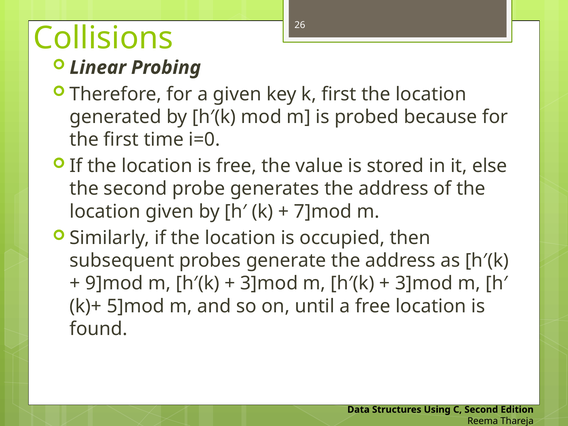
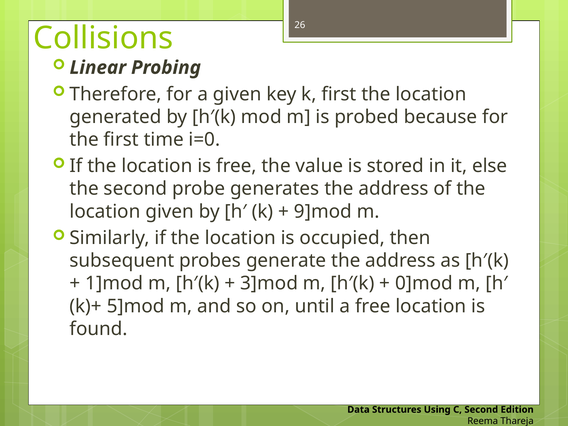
7]mod: 7]mod -> 9]mod
9]mod: 9]mod -> 1]mod
3]mod at (424, 283): 3]mod -> 0]mod
